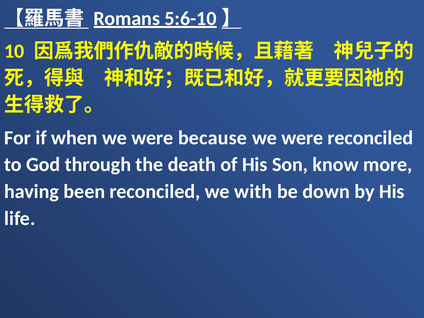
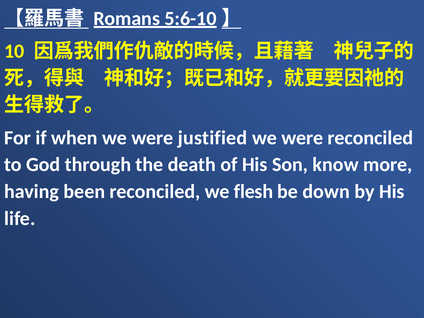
because: because -> justified
with: with -> flesh
